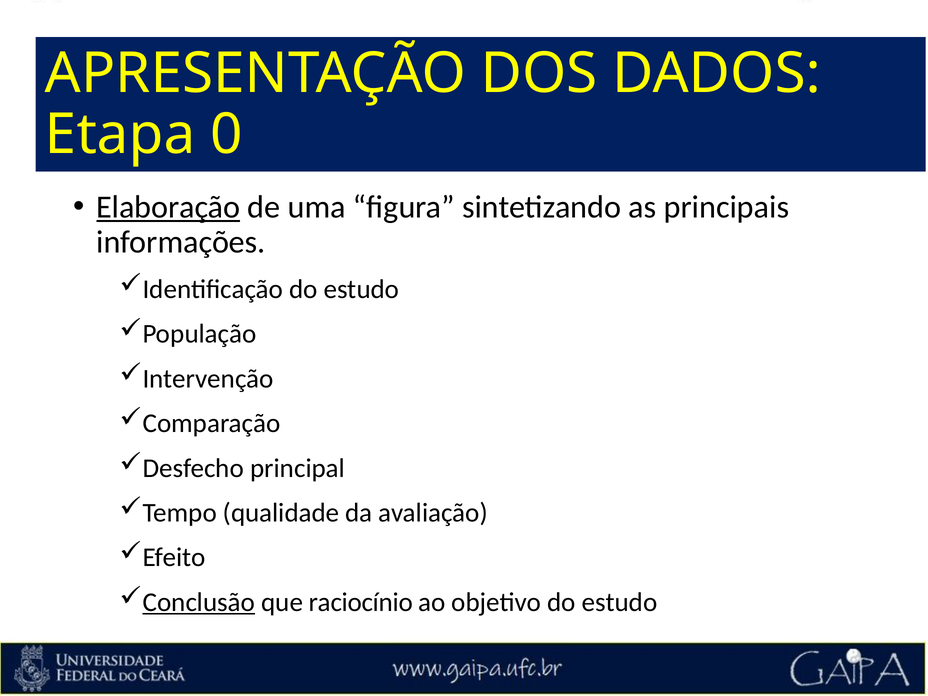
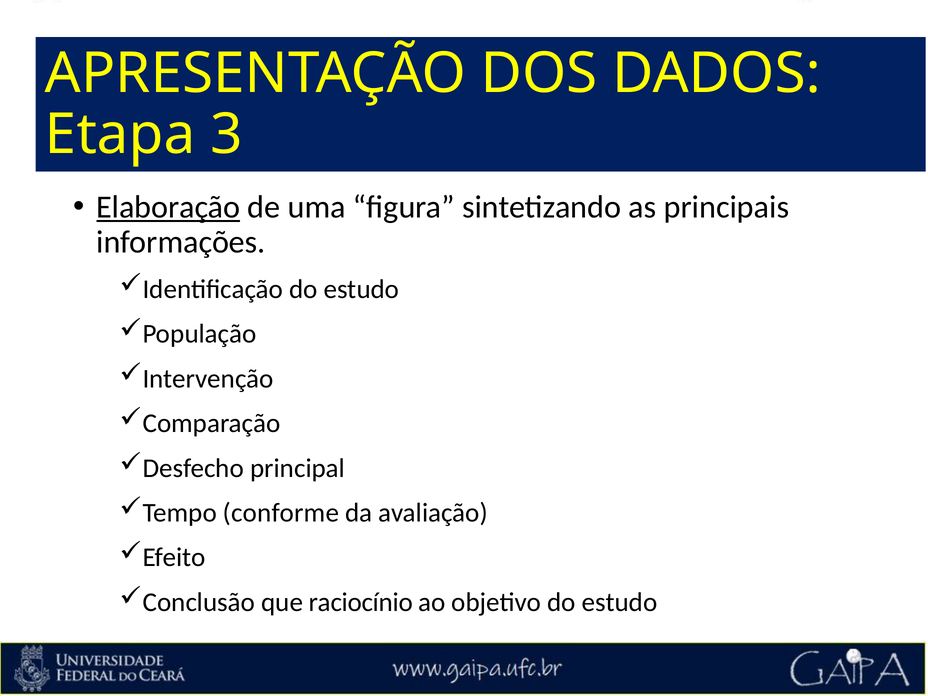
0: 0 -> 3
qualidade: qualidade -> conforme
Conclusão underline: present -> none
